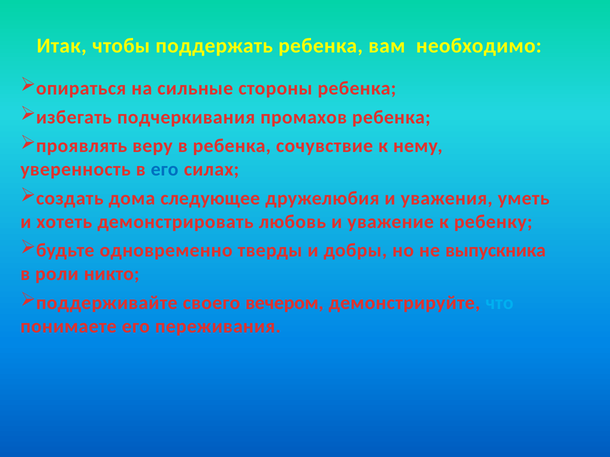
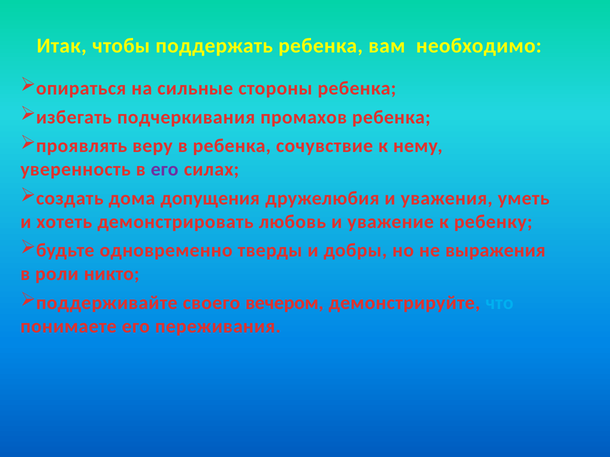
его at (165, 170) colour: blue -> purple
следующее: следующее -> допущения
выпускника: выпускника -> выражения
